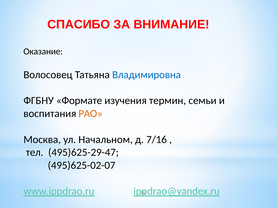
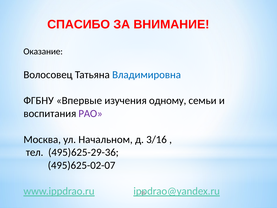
Формате: Формате -> Впервые
термин: термин -> одному
РАО colour: orange -> purple
7/16: 7/16 -> 3/16
495)625-29-47: 495)625-29-47 -> 495)625-29-36
